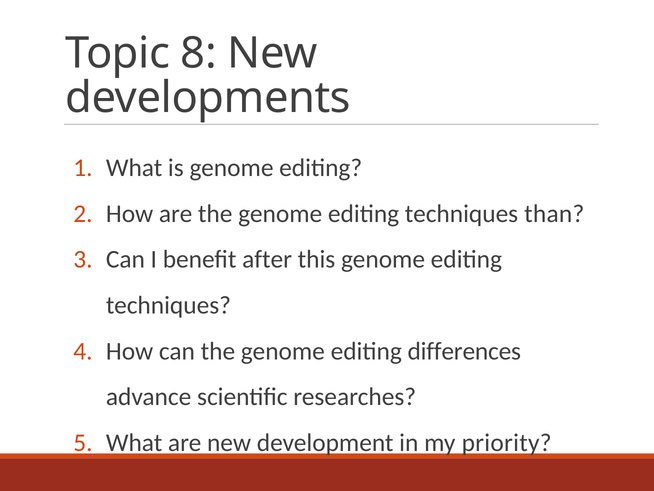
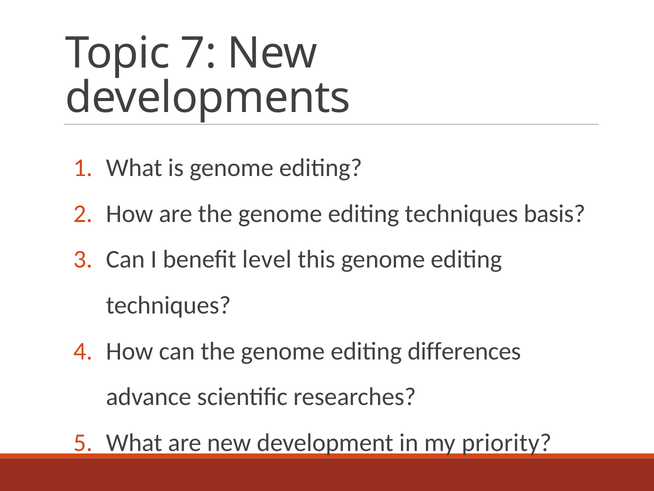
8: 8 -> 7
than: than -> basis
after: after -> level
